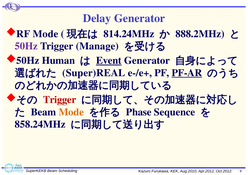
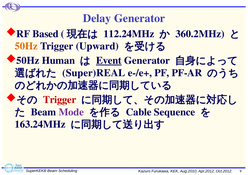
RF Mode: Mode -> Based
814.24MHz: 814.24MHz -> 112.24MHz
888.2MHz: 888.2MHz -> 360.2MHz
50Hz at (26, 46) colour: purple -> orange
Manage: Manage -> Upward
PF-AR underline: present -> none
Mode at (71, 112) colour: orange -> purple
Phase: Phase -> Cable
858.24MHz: 858.24MHz -> 163.24MHz
